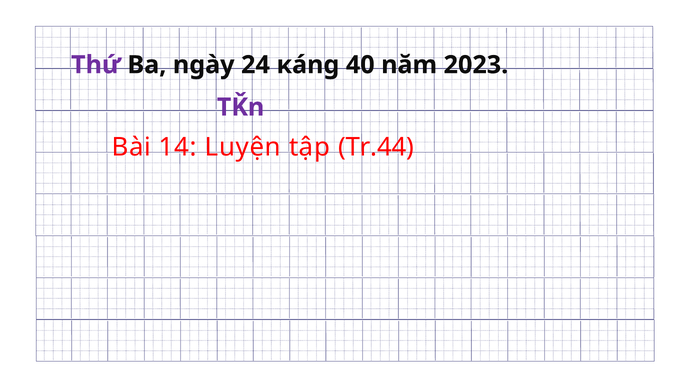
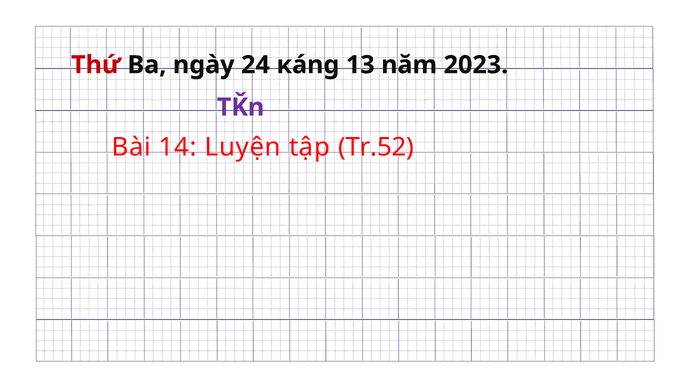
Thứ colour: purple -> red
40: 40 -> 13
Tr.44: Tr.44 -> Tr.52
